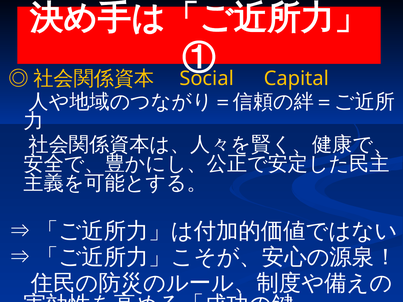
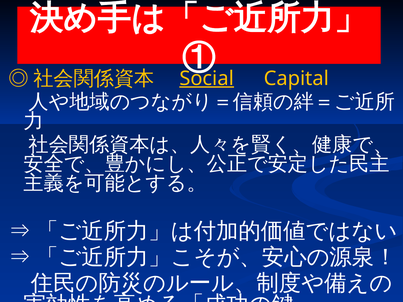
Social underline: none -> present
